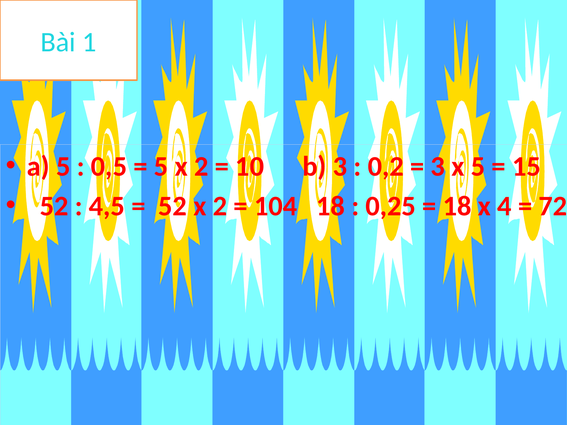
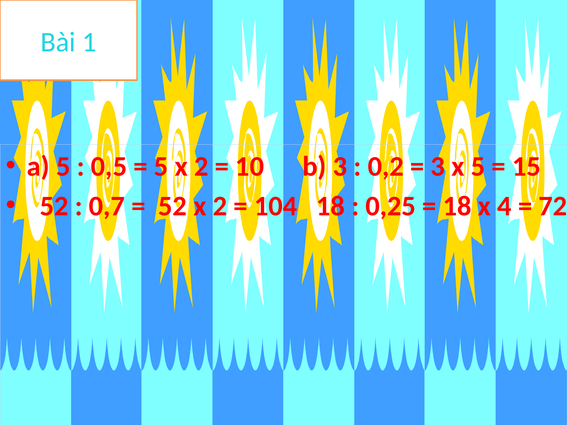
4,5: 4,5 -> 0,7
